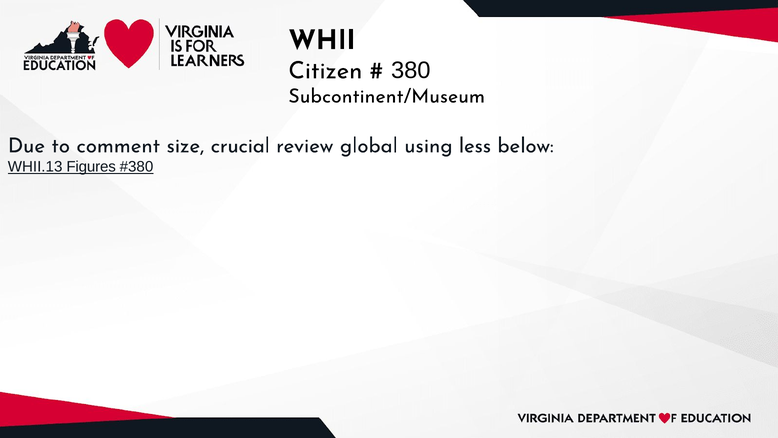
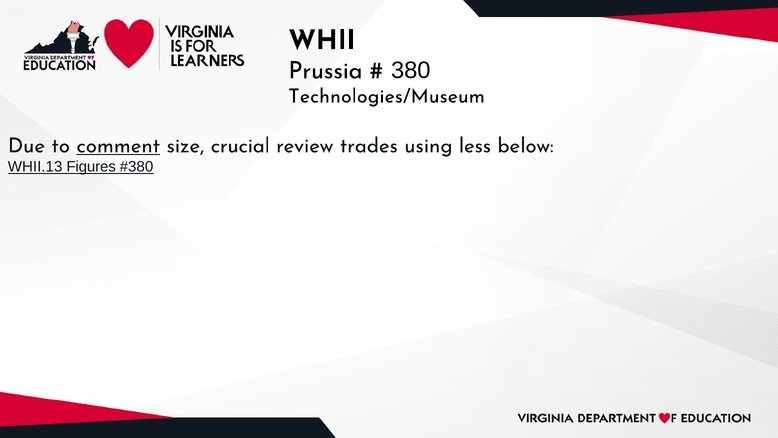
Citizen: Citizen -> Prussia
Subcontinent/Museum: Subcontinent/Museum -> Technologies/Museum
comment underline: none -> present
global: global -> trades
